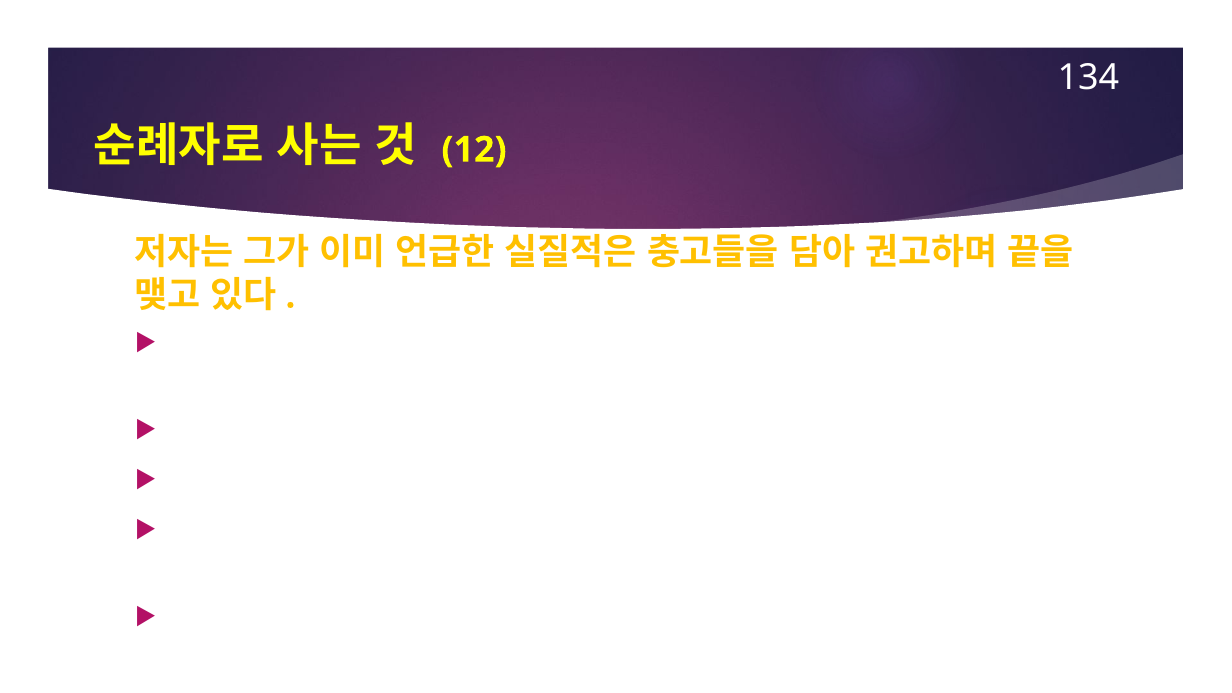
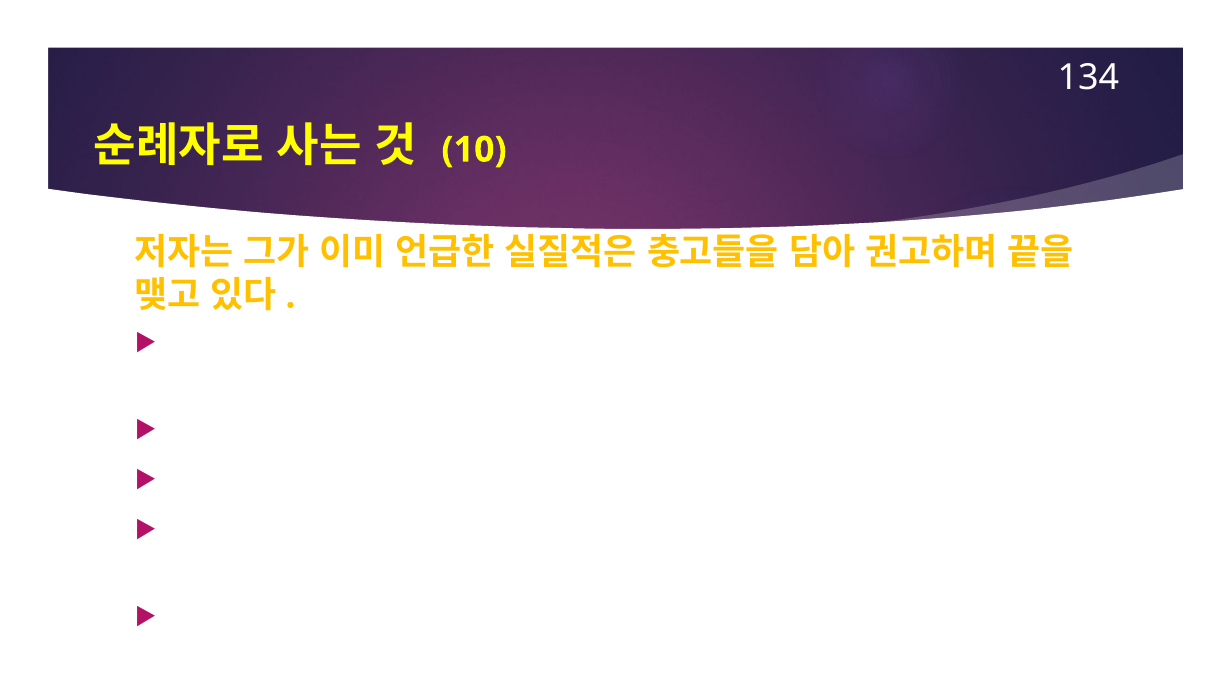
12: 12 -> 10
